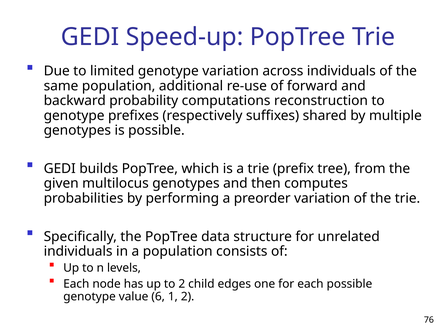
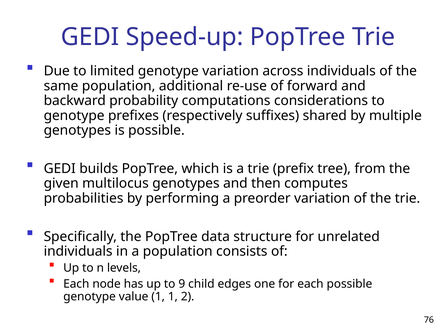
reconstruction: reconstruction -> considerations
to 2: 2 -> 9
value 6: 6 -> 1
